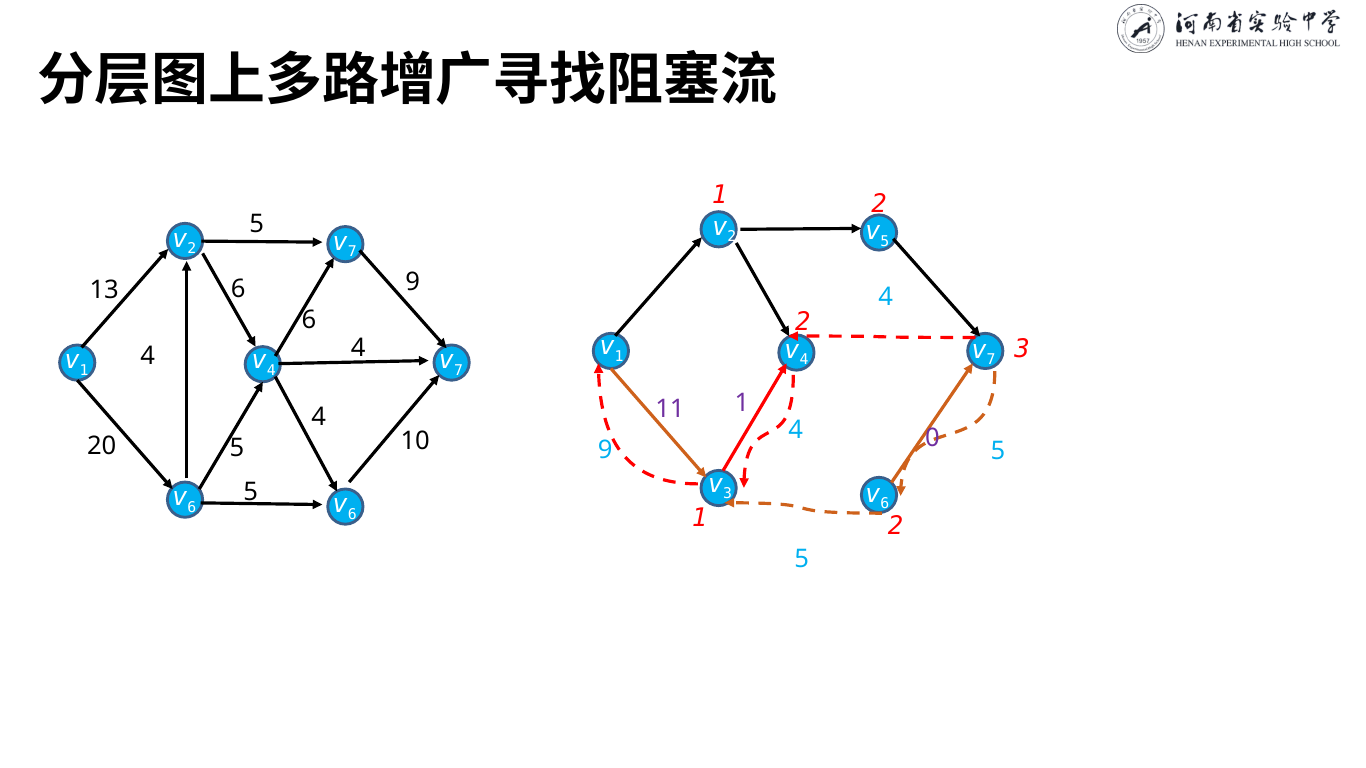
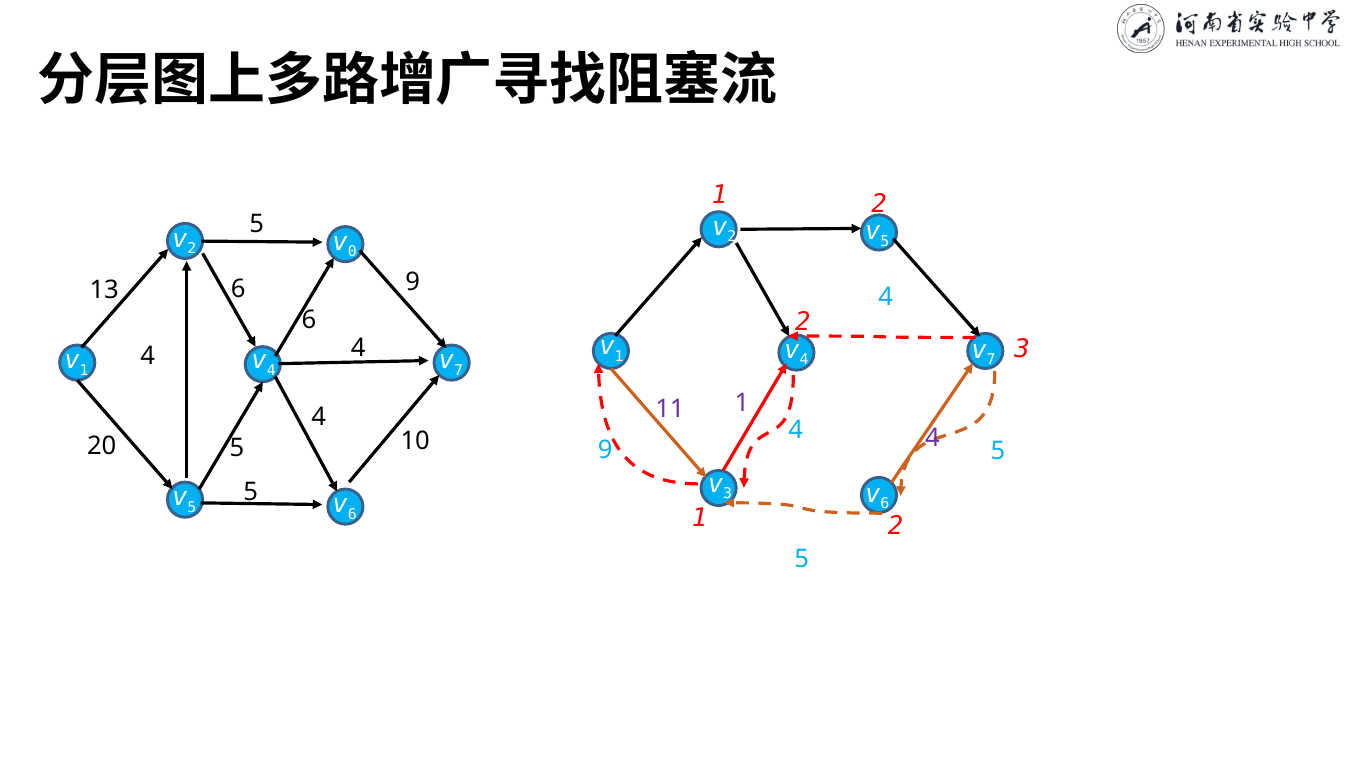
7 at (352, 252): 7 -> 0
10 0: 0 -> 4
6 at (192, 508): 6 -> 5
